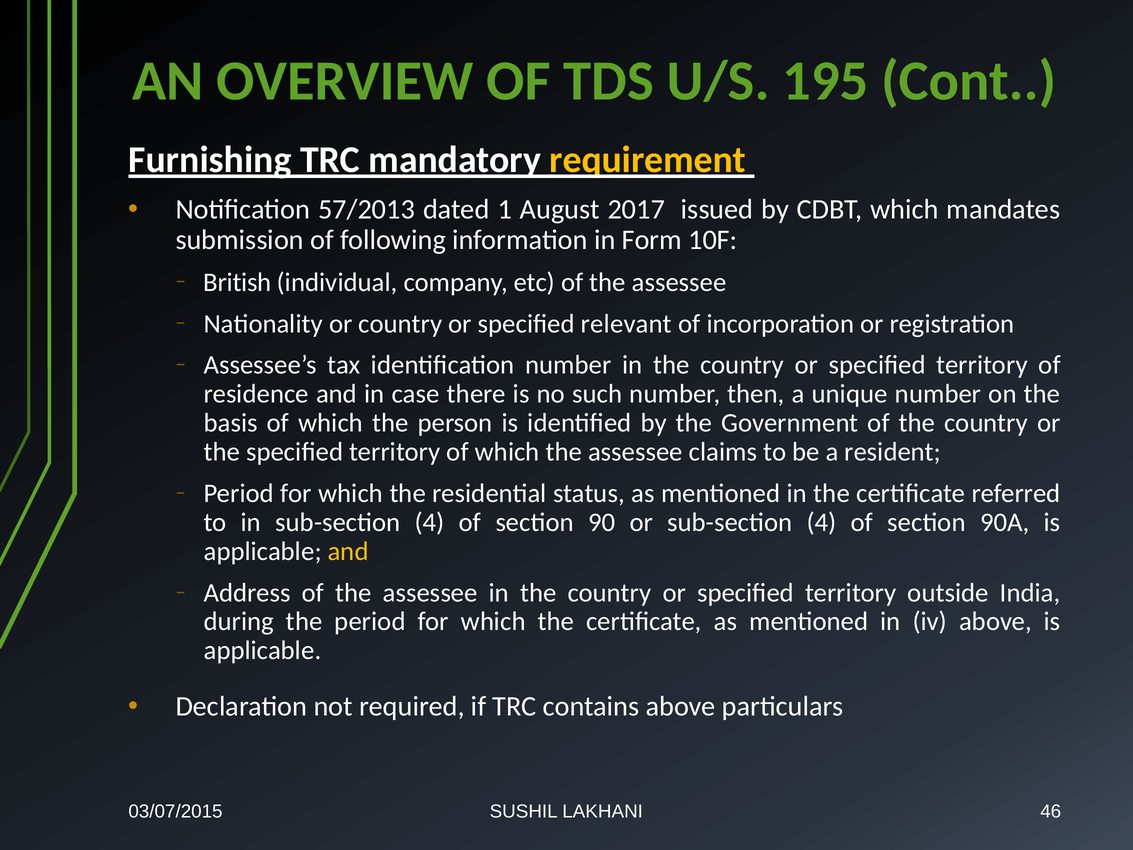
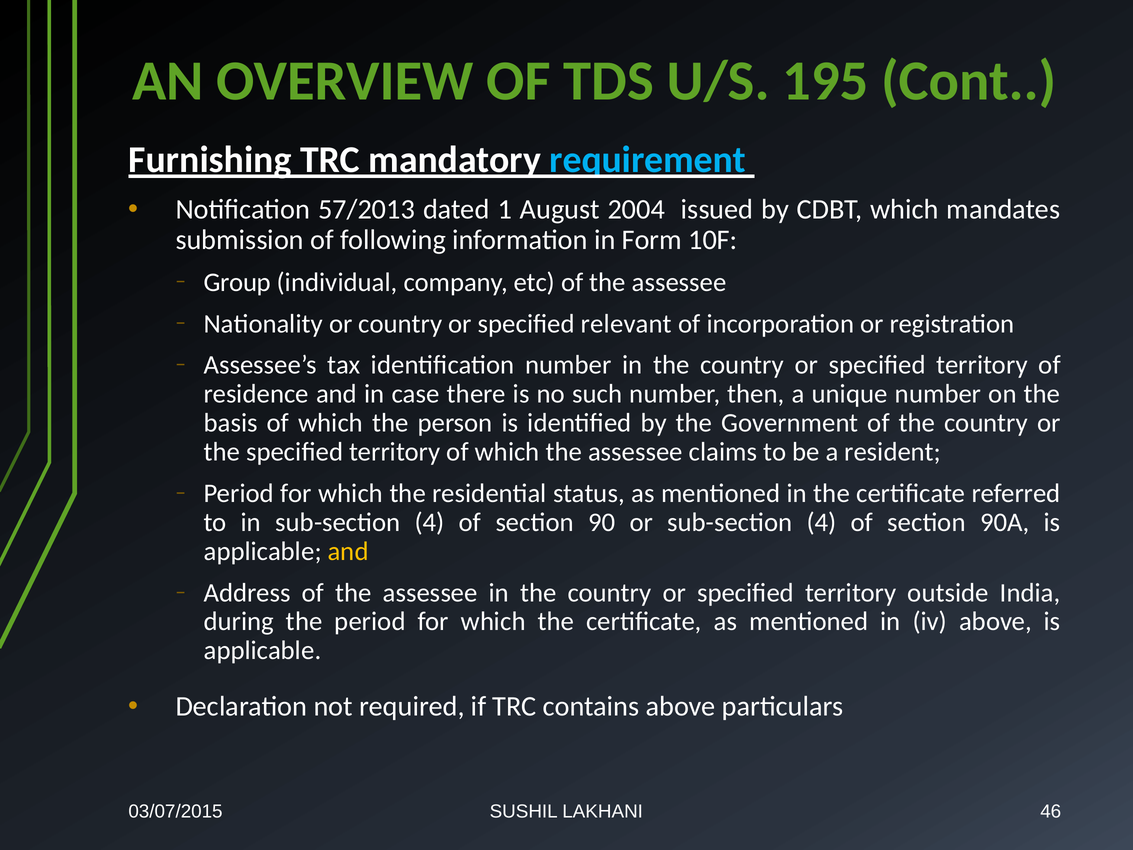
requirement colour: yellow -> light blue
2017: 2017 -> 2004
British: British -> Group
